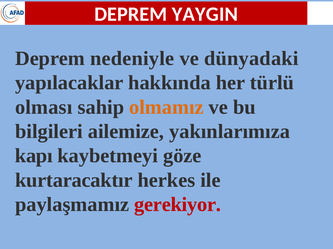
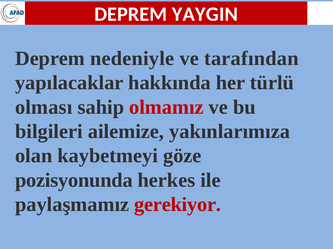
dünyadaki: dünyadaki -> tarafından
olmamız colour: orange -> red
kapı: kapı -> olan
kurtaracaktır: kurtaracaktır -> pozisyonunda
